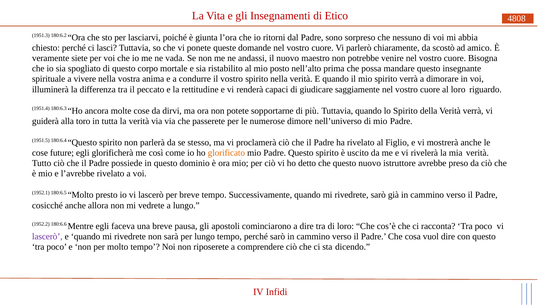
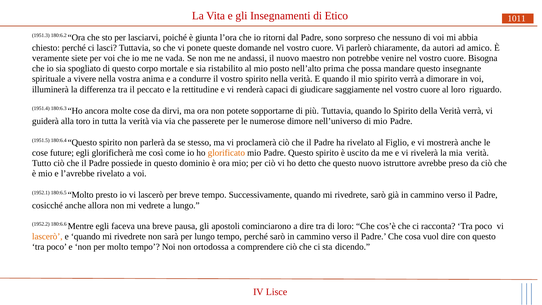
4808: 4808 -> 1011
scostò: scostò -> autori
lascerò at (47, 237) colour: purple -> orange
riposerete: riposerete -> ortodossa
Infidi: Infidi -> Lisce
